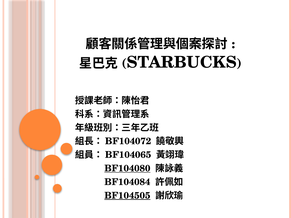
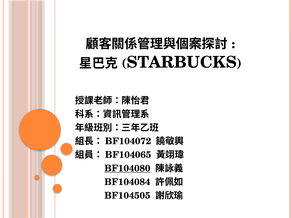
BF104505 underline: present -> none
